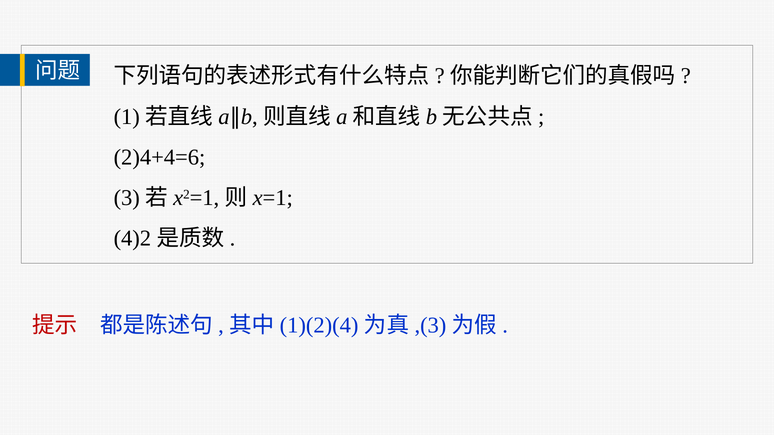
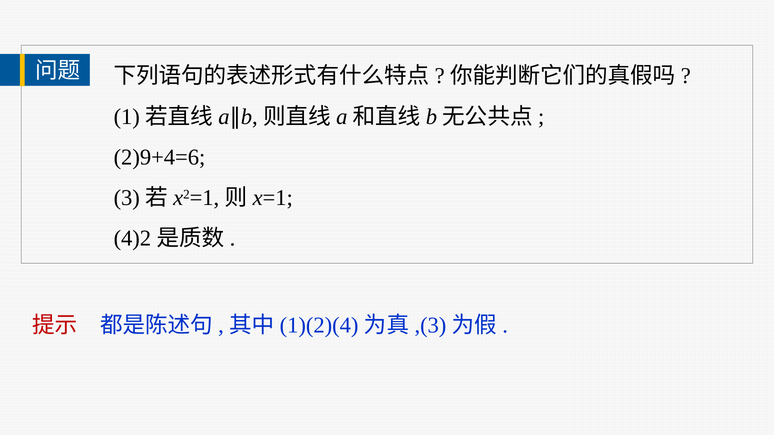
2)4+4=6: 2)4+4=6 -> 2)9+4=6
